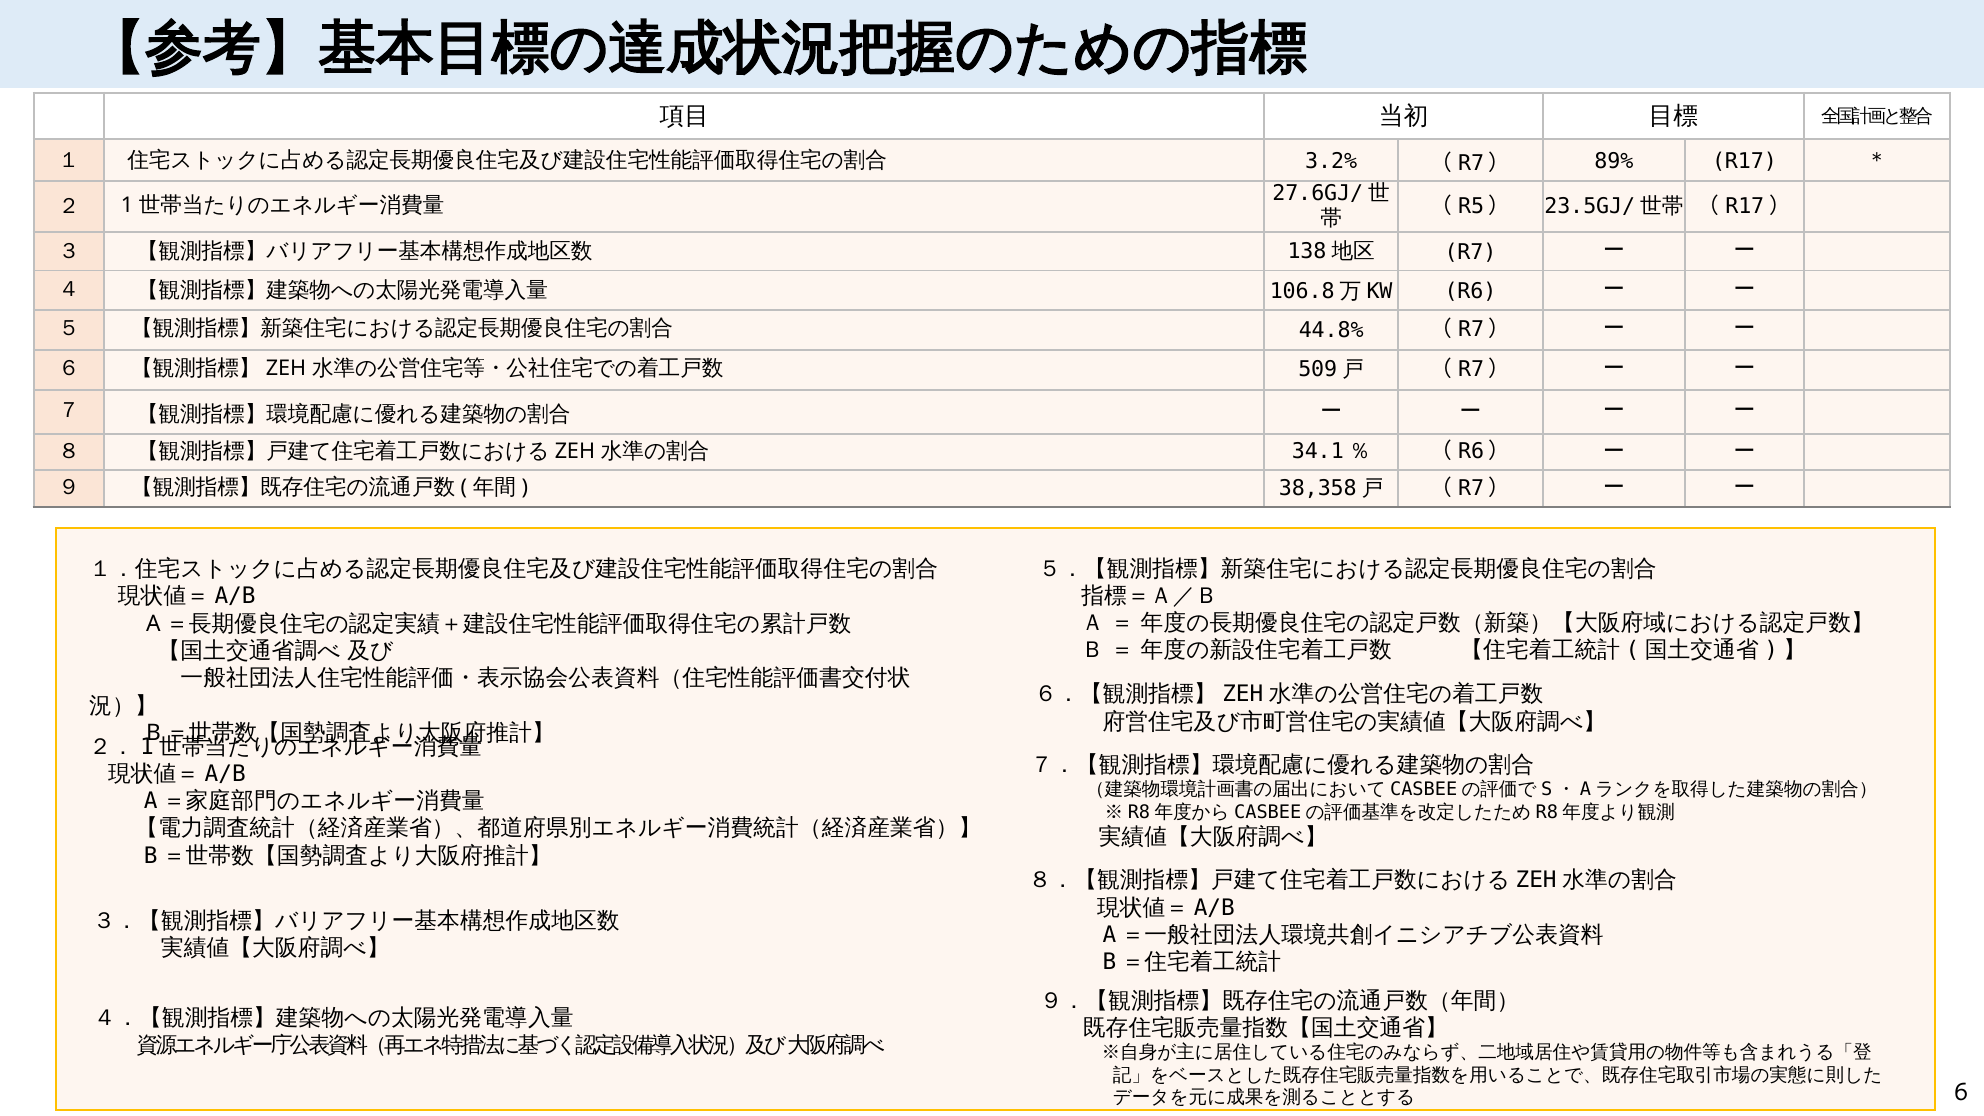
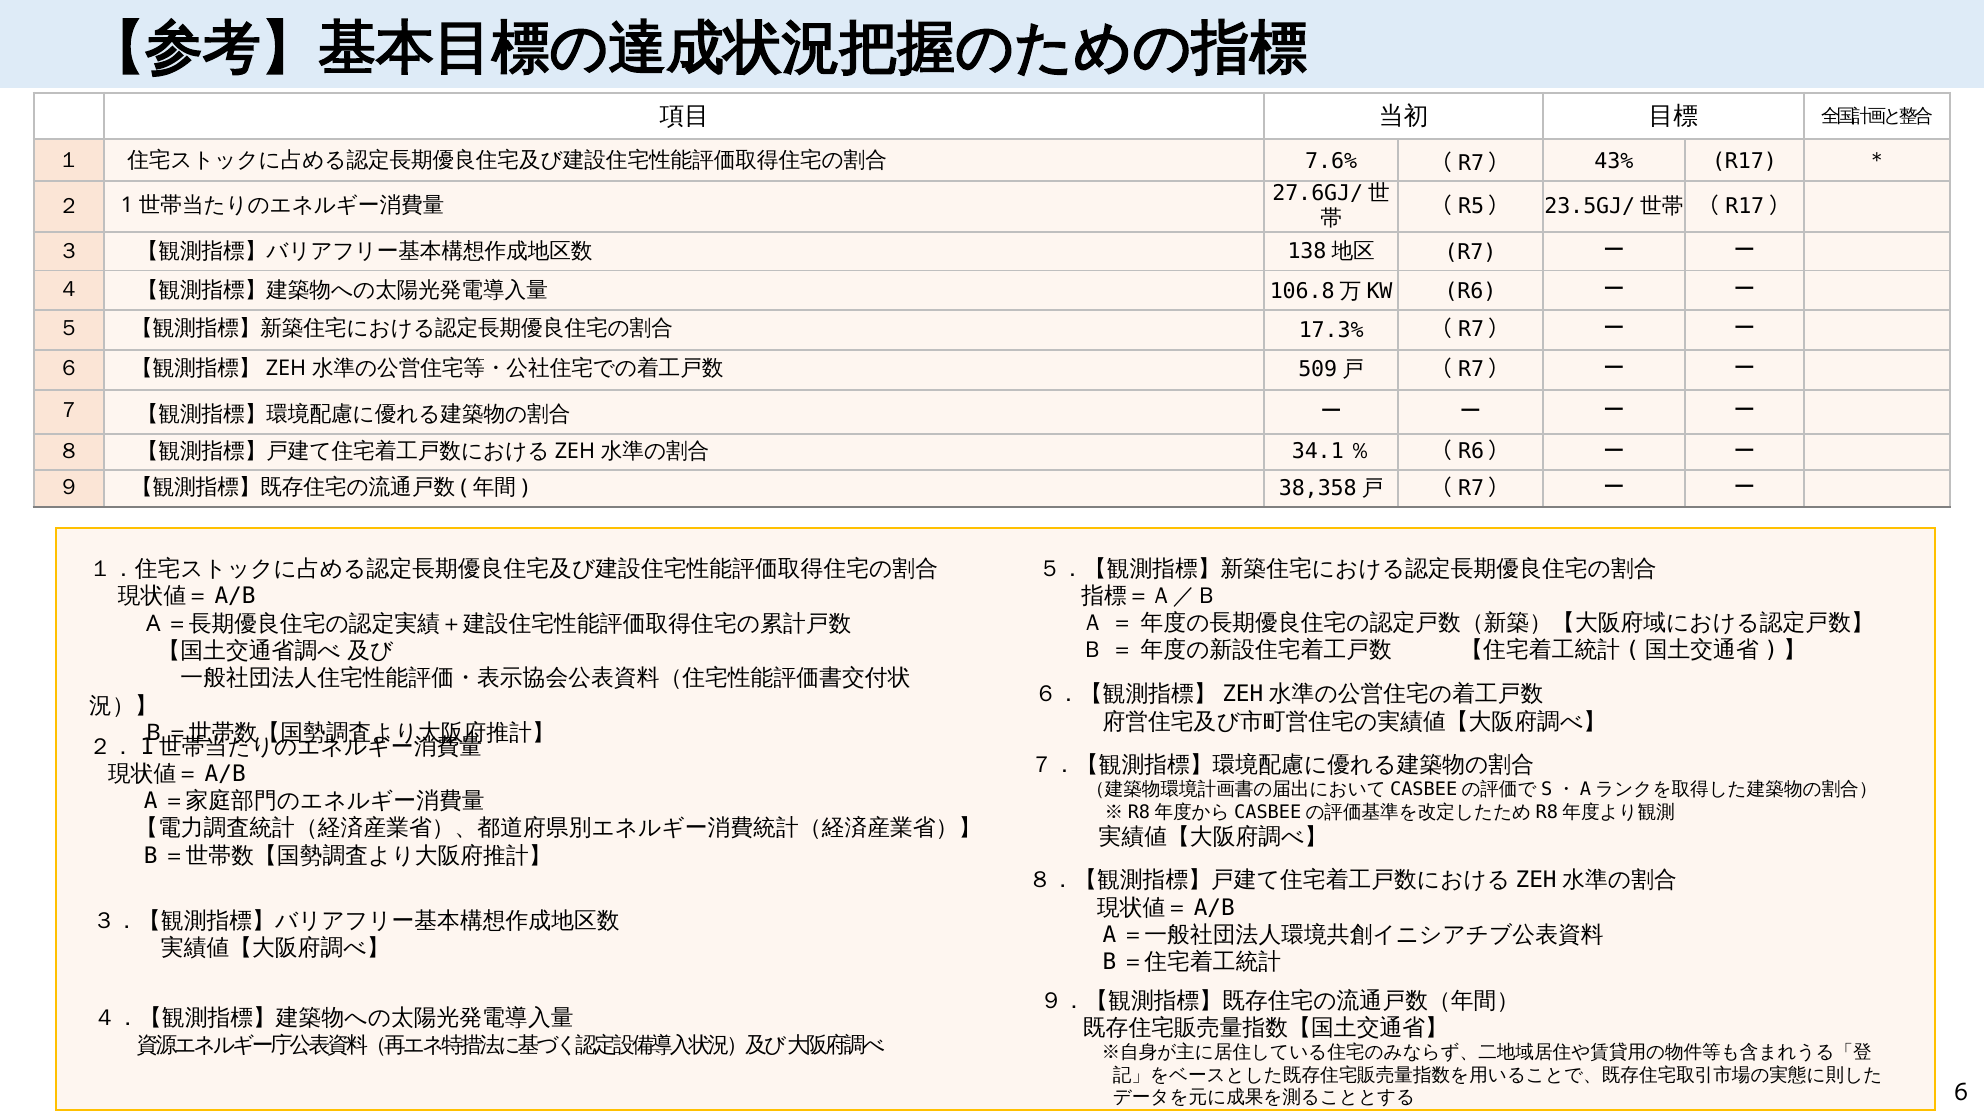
3.2%: 3.2% -> 7.6%
89%: 89% -> 43%
44.8%: 44.8% -> 17.3%
